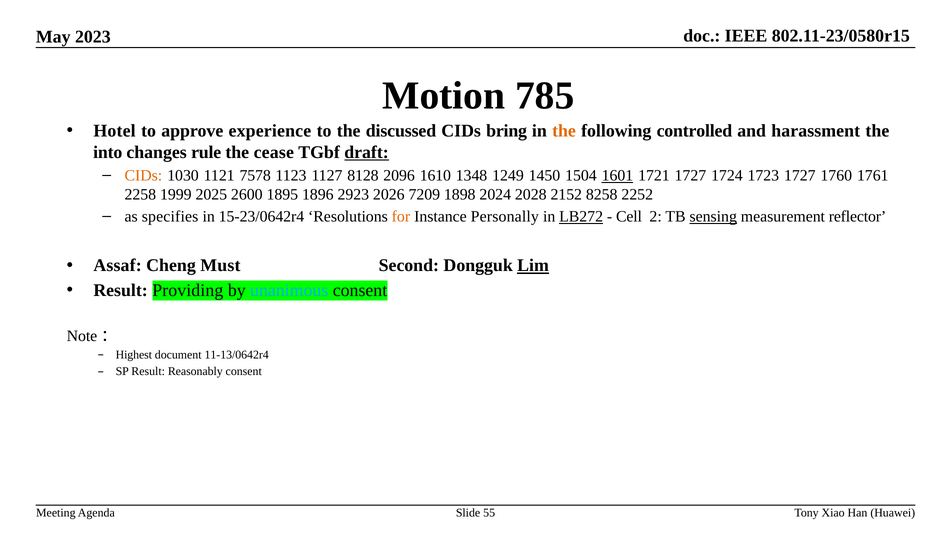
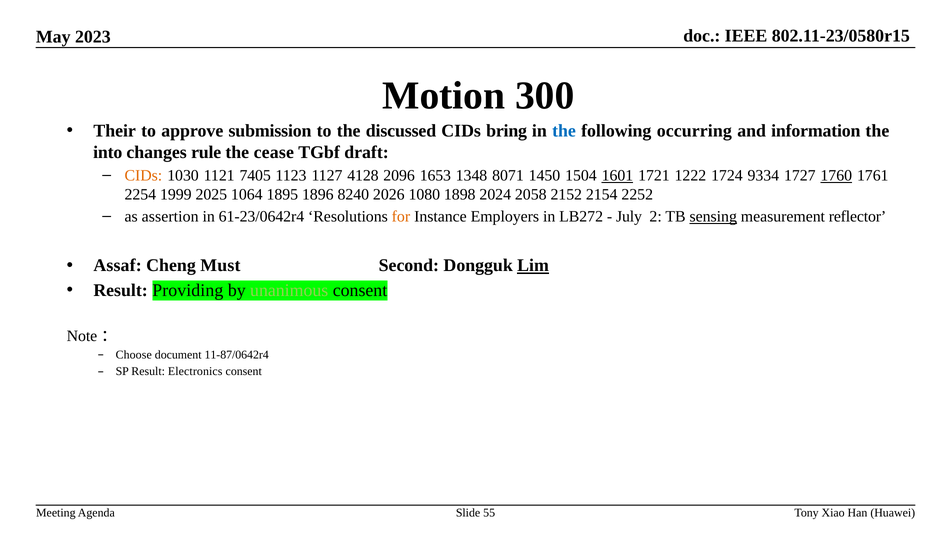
785: 785 -> 300
Hotel: Hotel -> Their
experience: experience -> submission
the at (564, 131) colour: orange -> blue
controlled: controlled -> occurring
harassment: harassment -> information
draft underline: present -> none
7578: 7578 -> 7405
8128: 8128 -> 4128
1610: 1610 -> 1653
1249: 1249 -> 8071
1721 1727: 1727 -> 1222
1723: 1723 -> 9334
1760 underline: none -> present
2258: 2258 -> 2254
2600: 2600 -> 1064
2923: 2923 -> 8240
7209: 7209 -> 1080
2028: 2028 -> 2058
8258: 8258 -> 2154
specifies: specifies -> assertion
15-23/0642r4: 15-23/0642r4 -> 61-23/0642r4
Personally: Personally -> Employers
LB272 underline: present -> none
Cell: Cell -> July
unanimous colour: light blue -> light green
Highest: Highest -> Choose
11-13/0642r4: 11-13/0642r4 -> 11-87/0642r4
Reasonably: Reasonably -> Electronics
